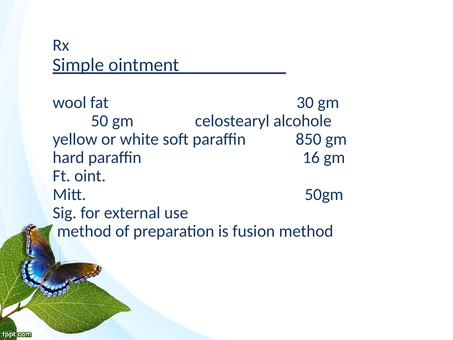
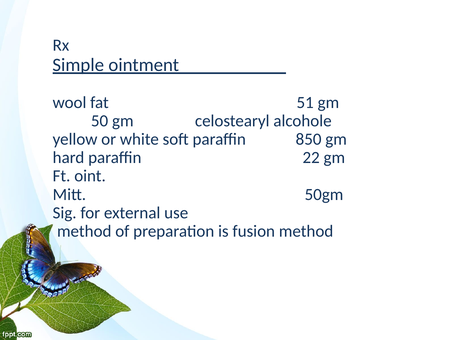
30: 30 -> 51
16: 16 -> 22
